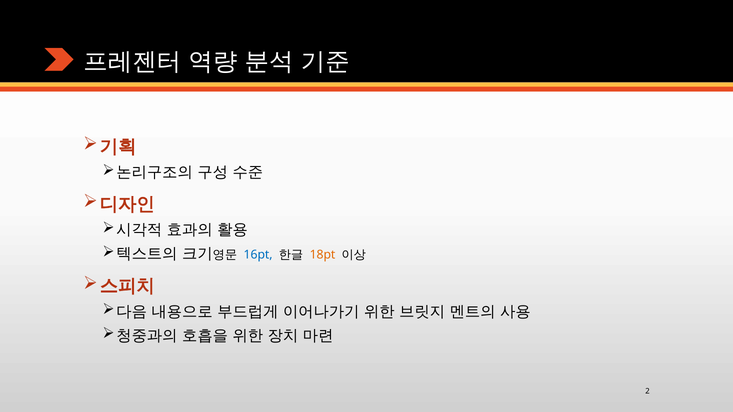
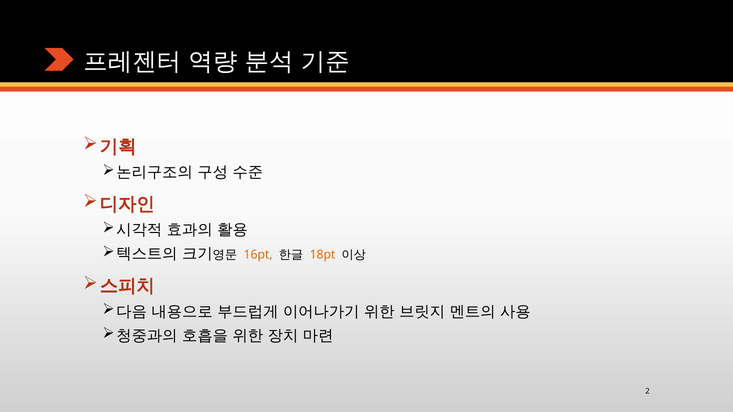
16pt colour: blue -> orange
